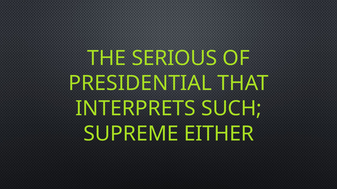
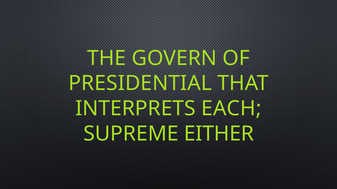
SERIOUS: SERIOUS -> GOVERN
SUCH: SUCH -> EACH
